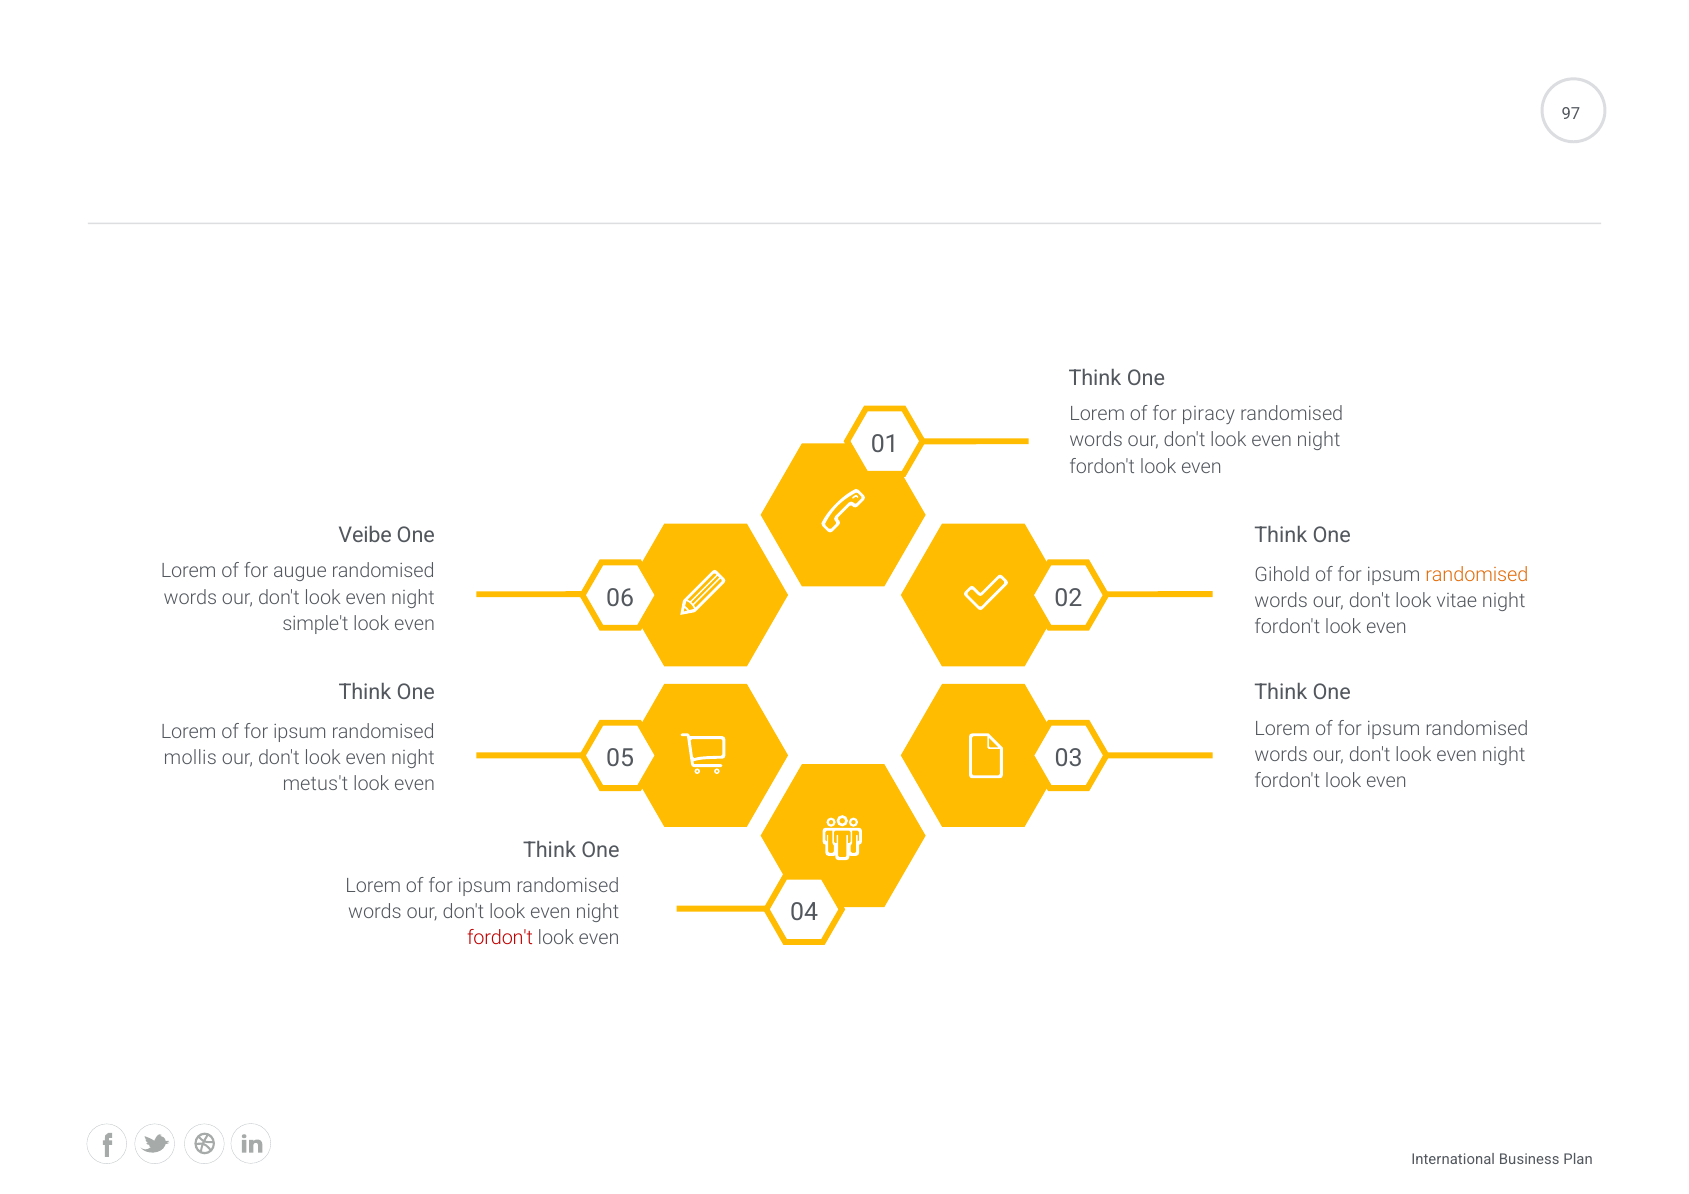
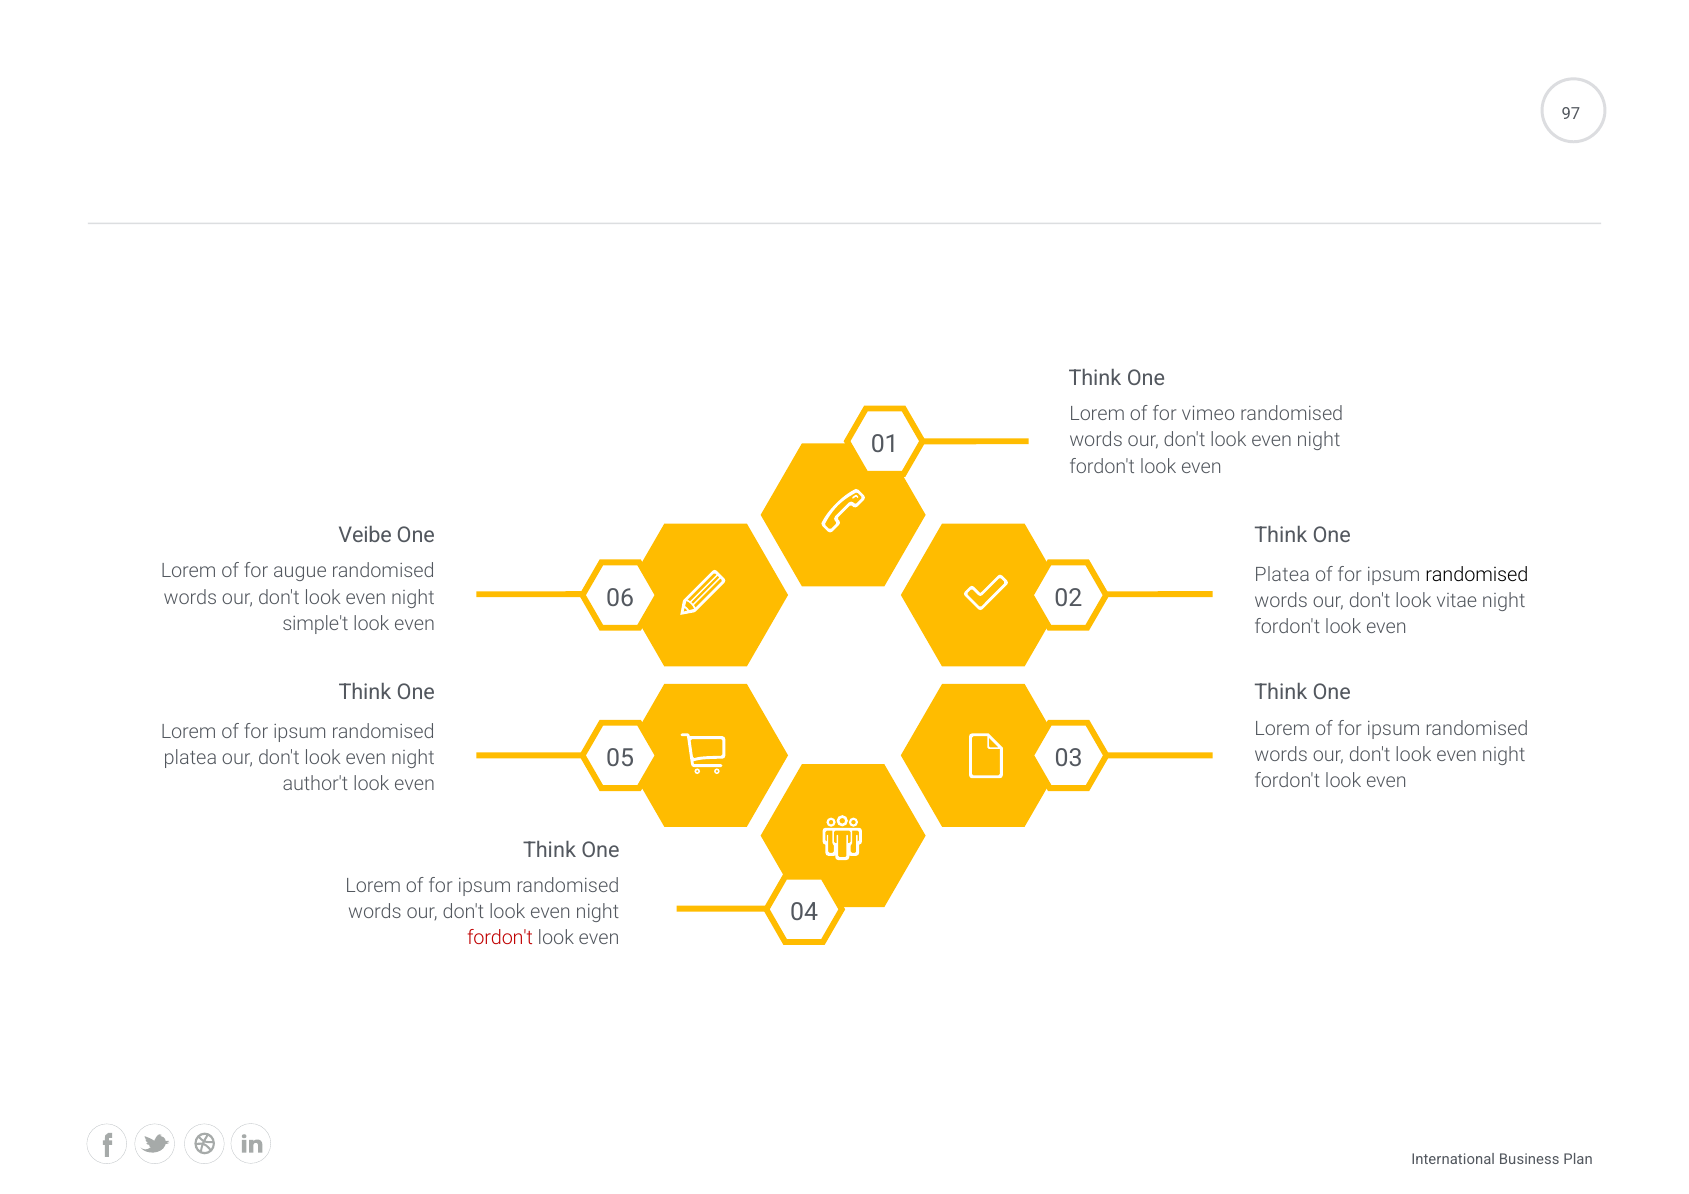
piracy: piracy -> vimeo
Gihold at (1282, 574): Gihold -> Platea
randomised at (1477, 574) colour: orange -> black
mollis at (190, 758): mollis -> platea
metus't: metus't -> author't
